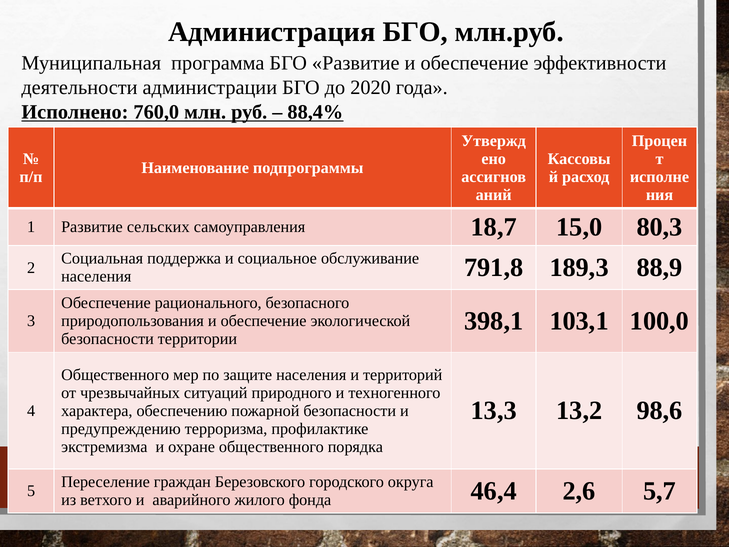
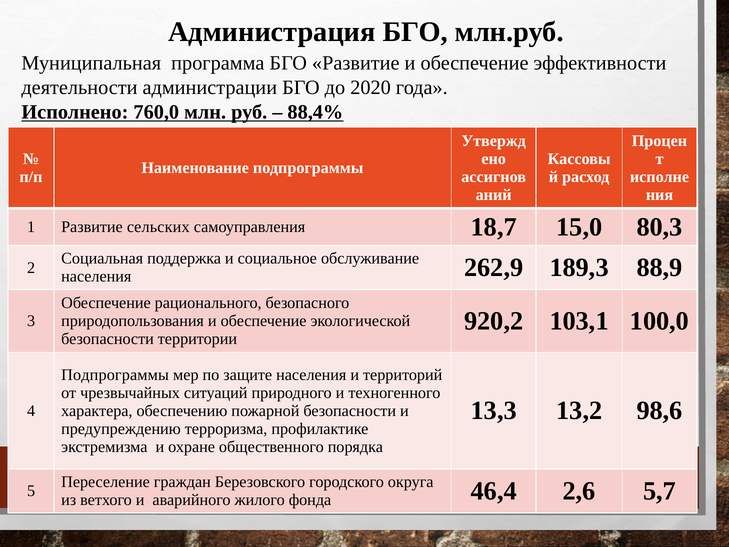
791,8: 791,8 -> 262,9
398,1: 398,1 -> 920,2
Общественного at (115, 375): Общественного -> Подпрограммы
